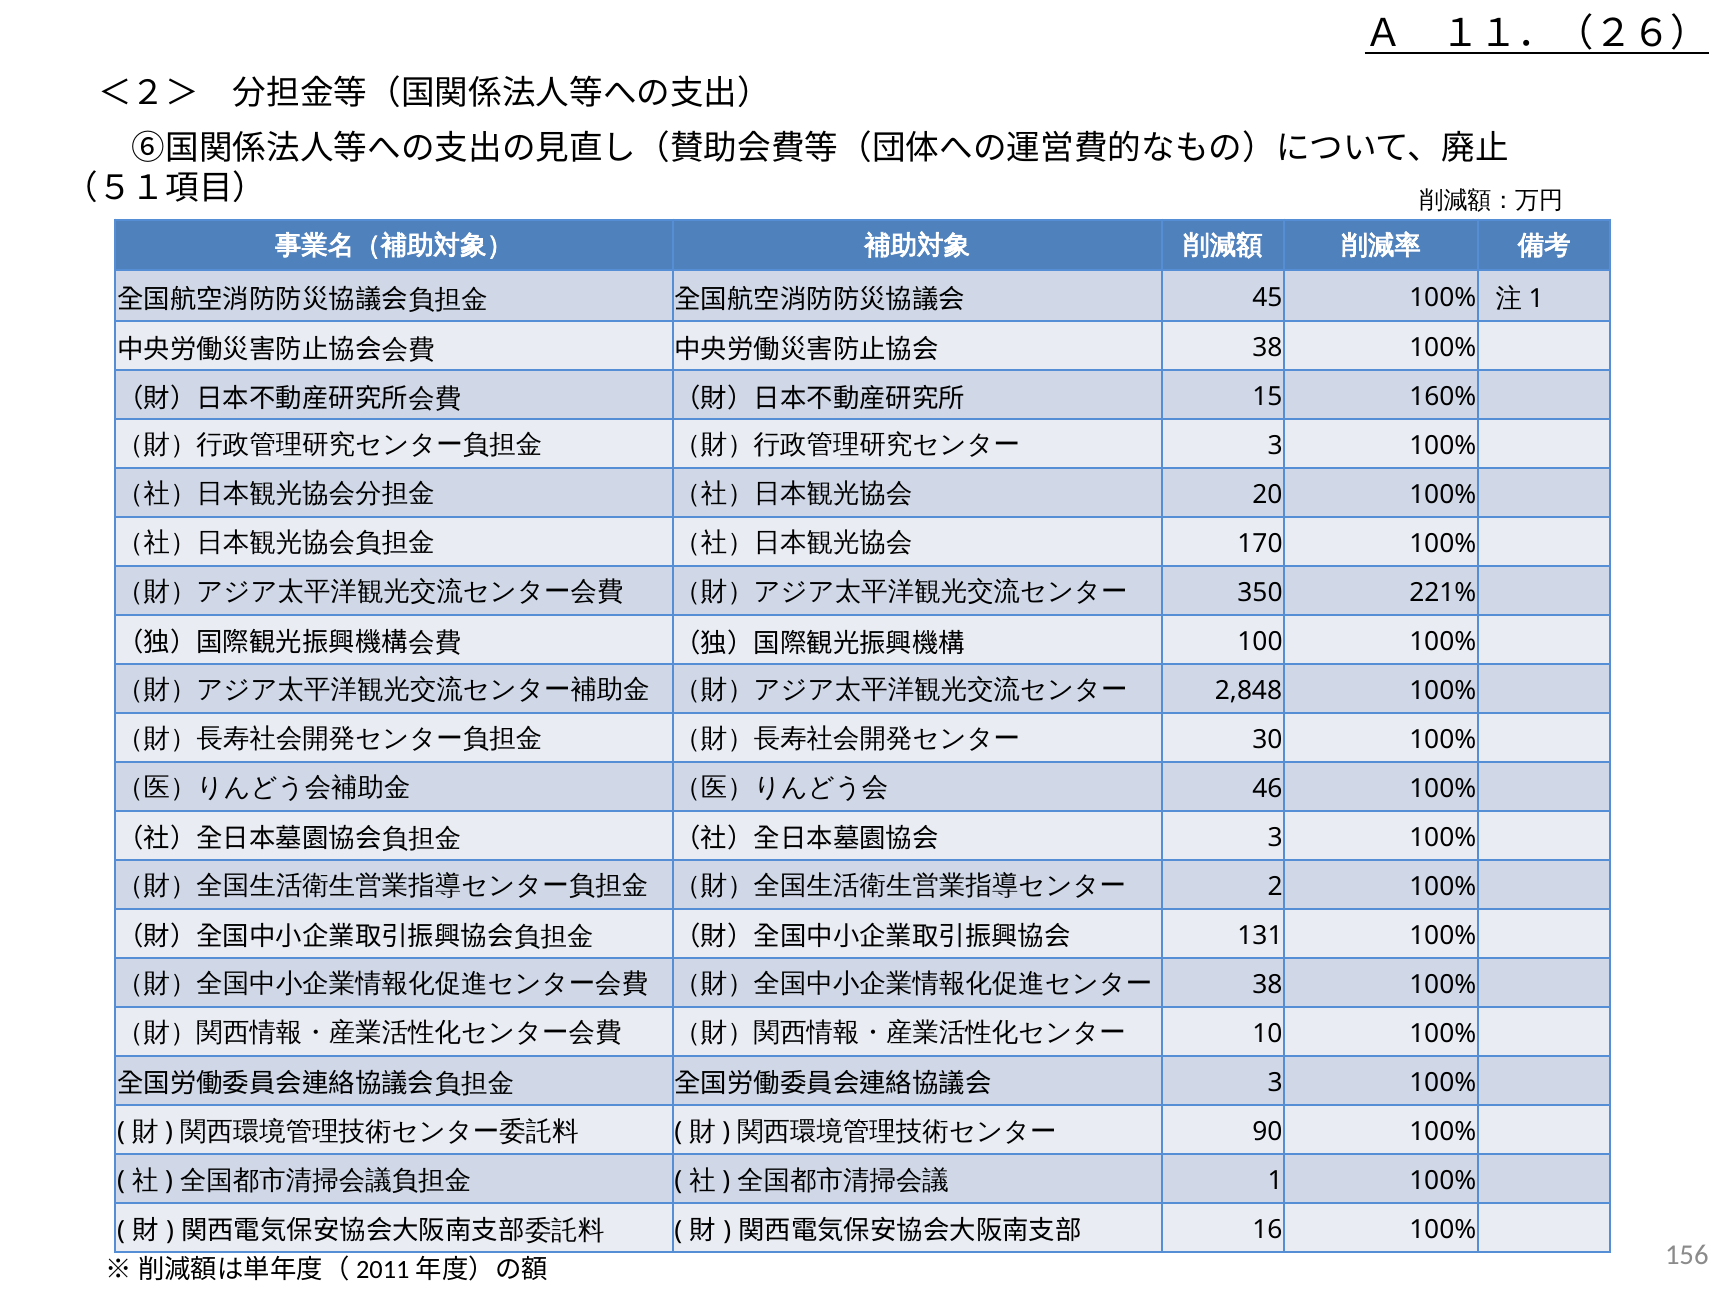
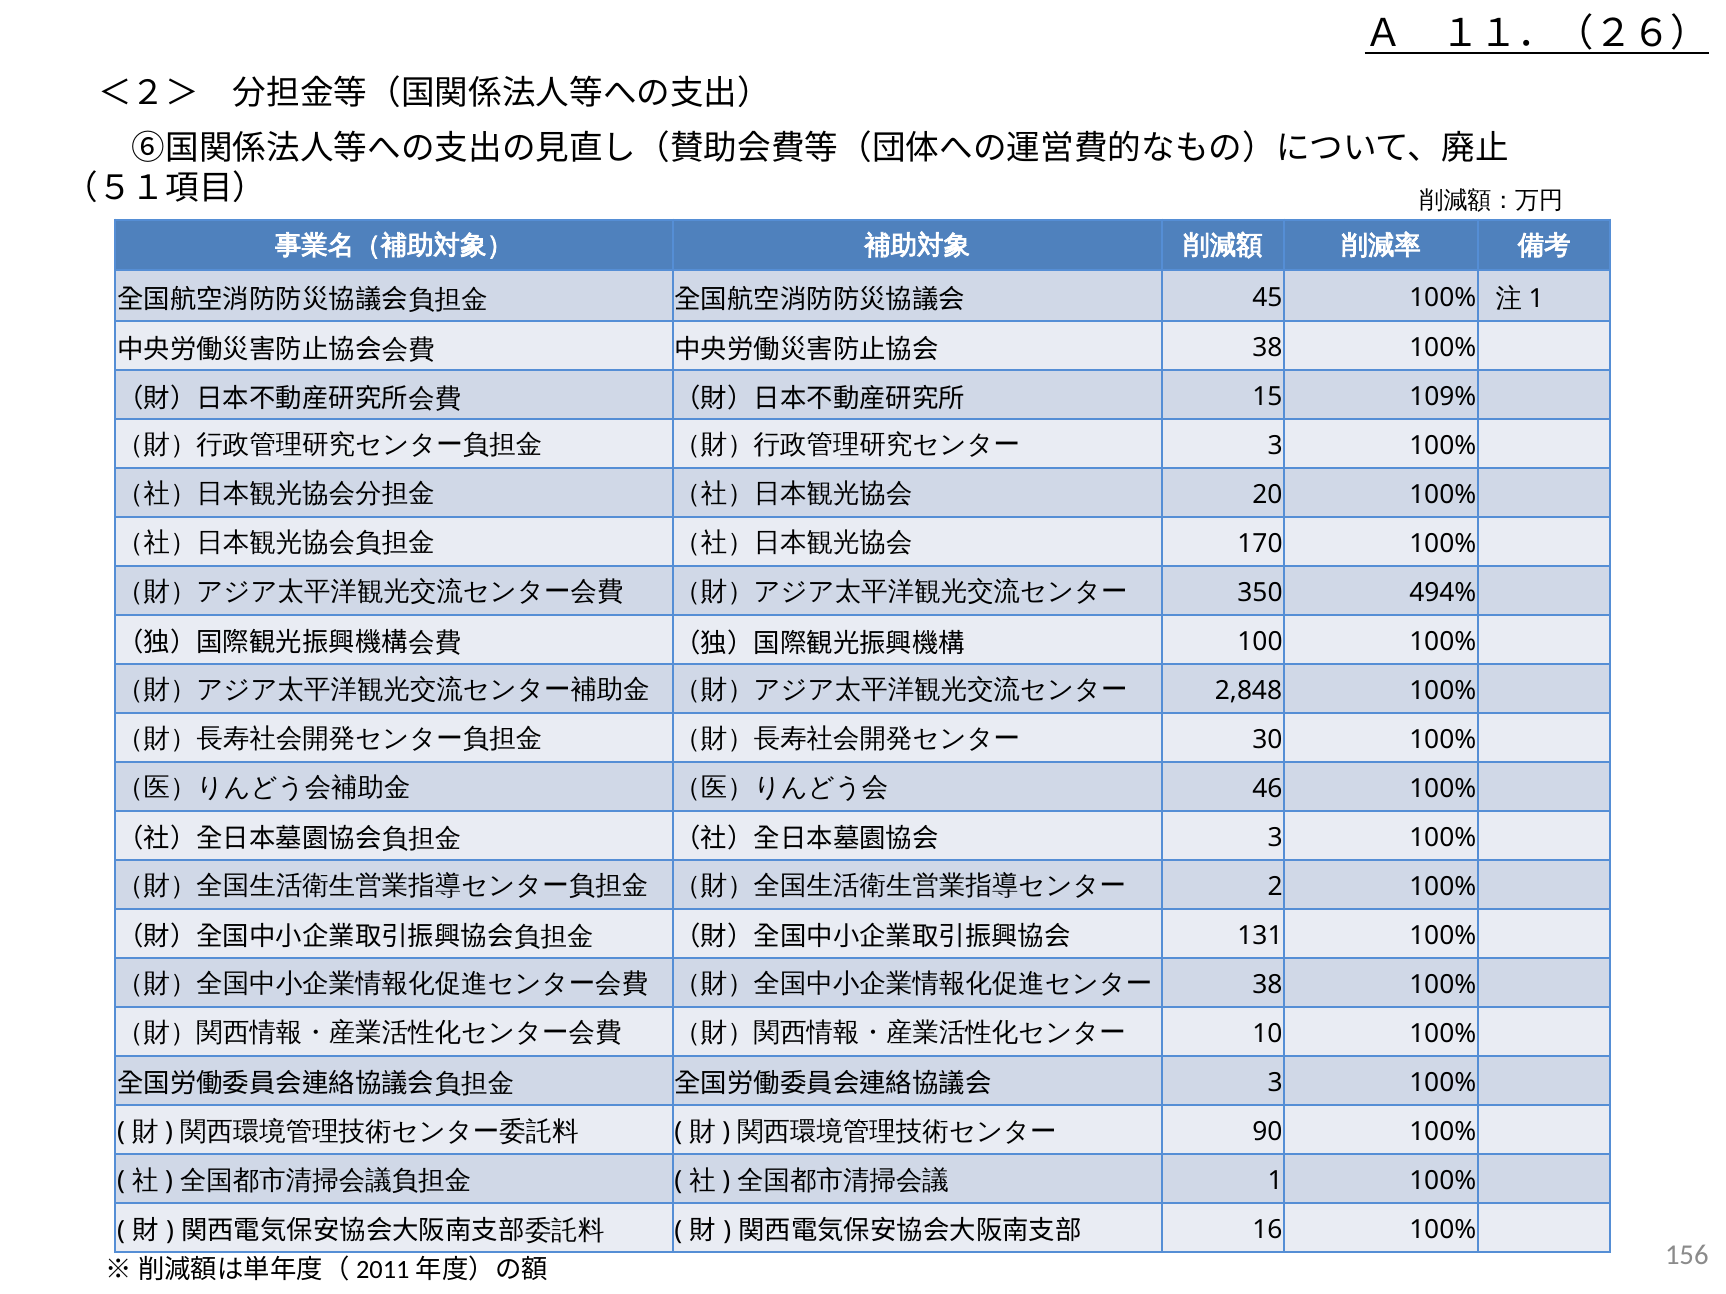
160%: 160% -> 109%
221%: 221% -> 494%
